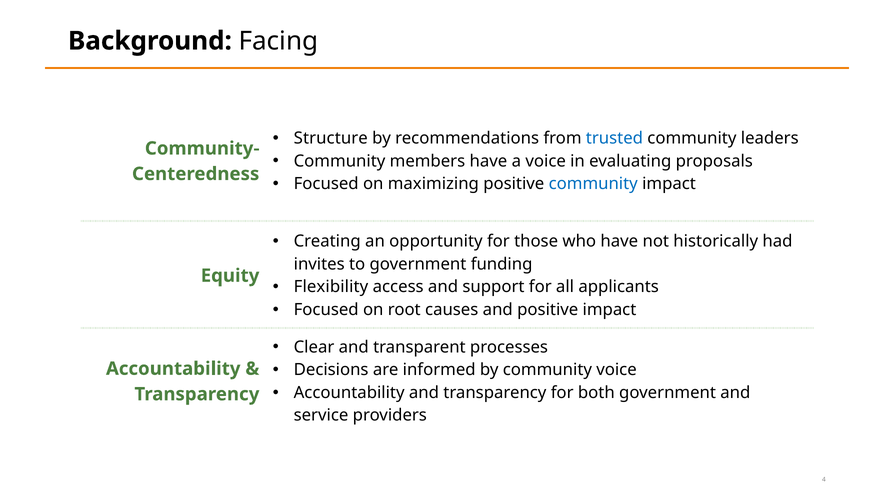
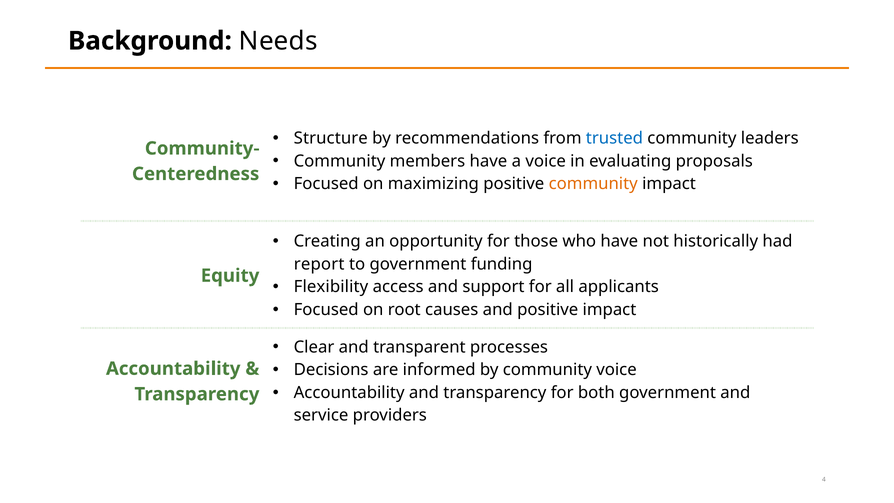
Facing: Facing -> Needs
community at (593, 184) colour: blue -> orange
invites: invites -> report
